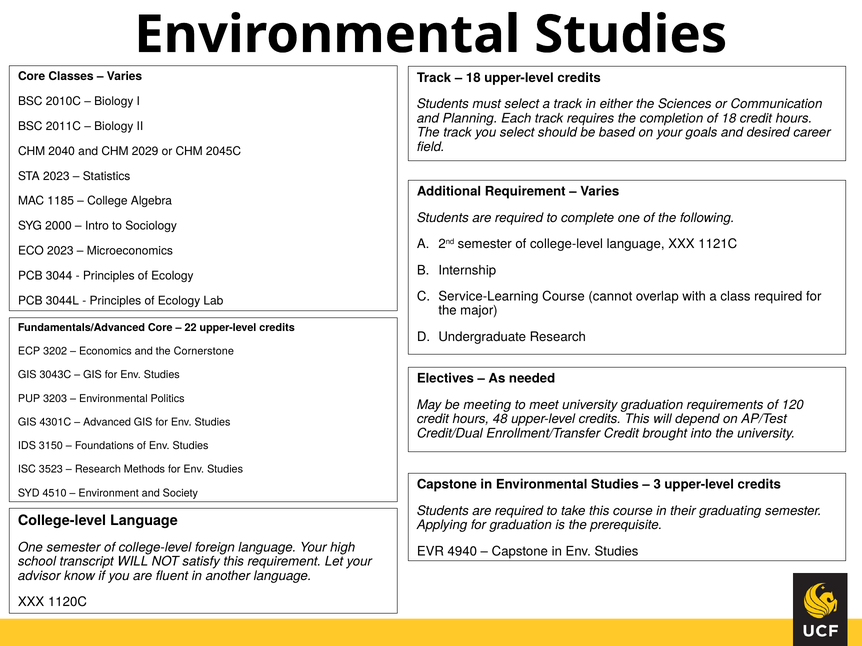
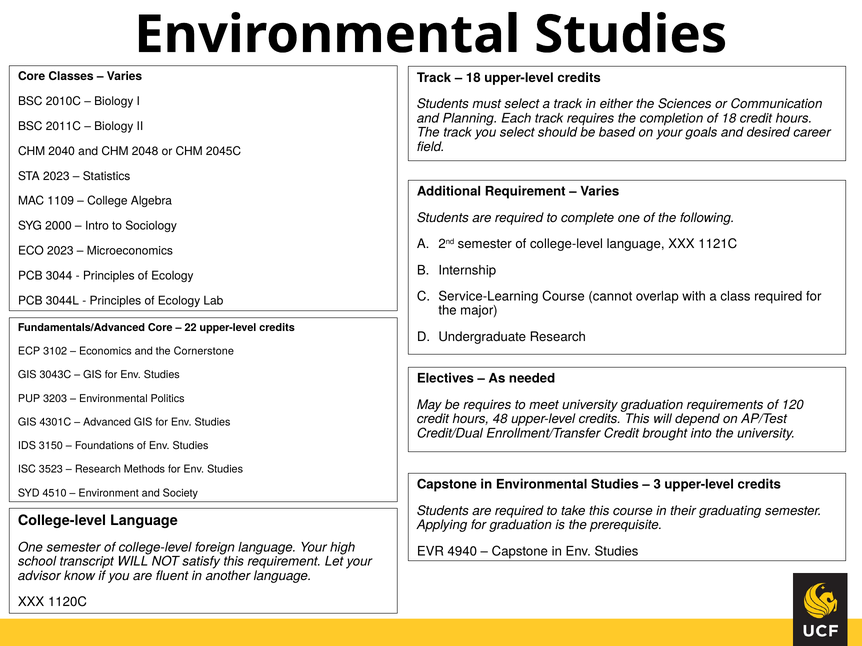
2029: 2029 -> 2048
1185: 1185 -> 1109
3202: 3202 -> 3102
be meeting: meeting -> requires
